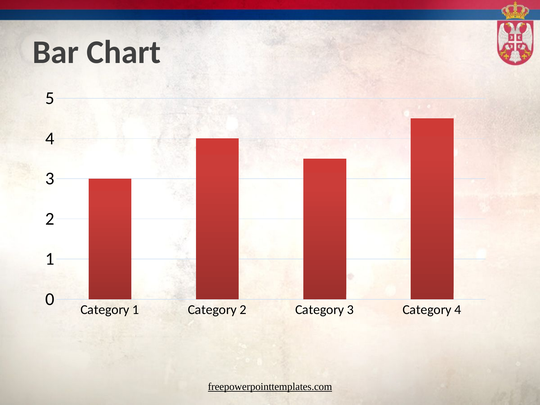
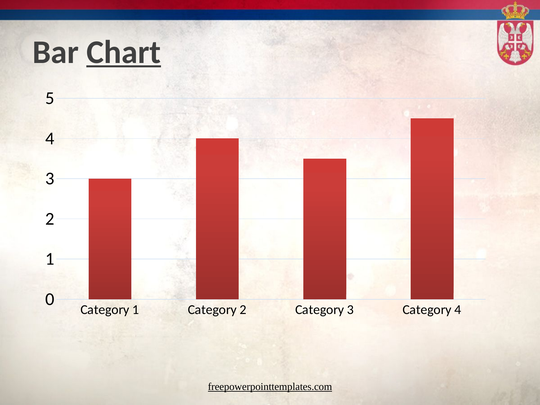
Chart underline: none -> present
